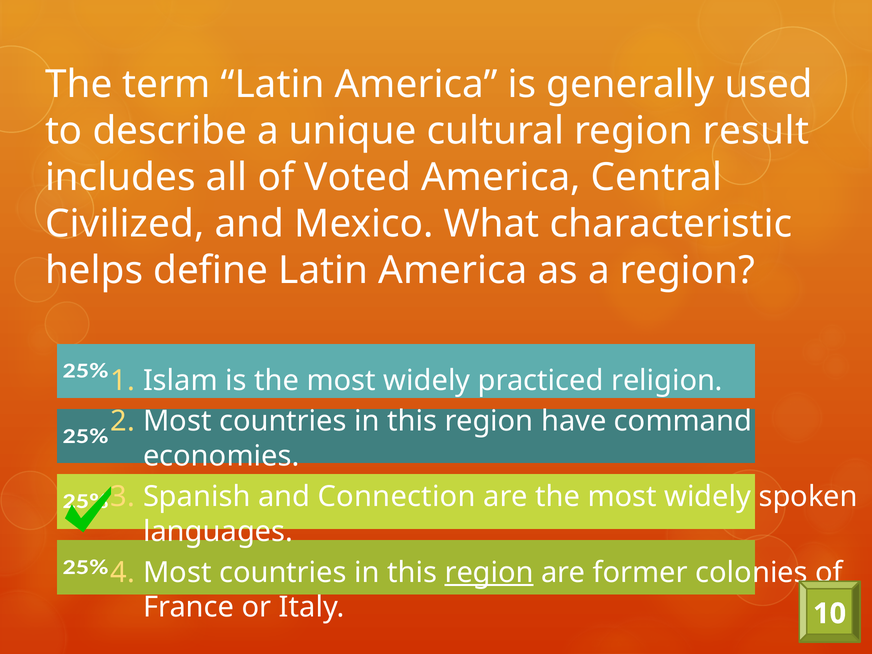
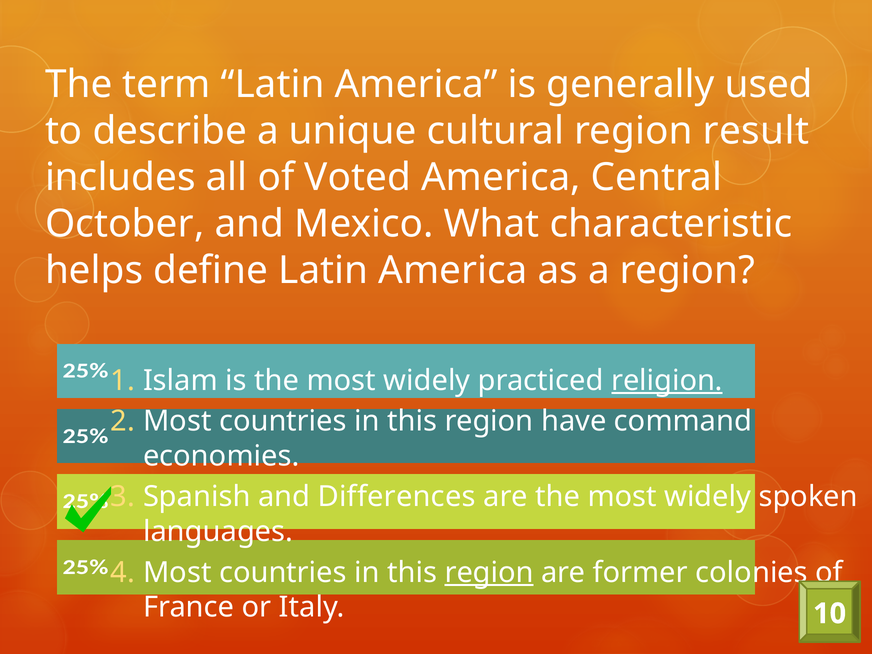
Civilized: Civilized -> October
religion underline: none -> present
Connection: Connection -> Differences
